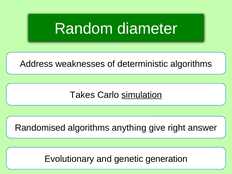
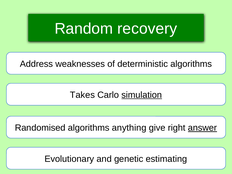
diameter: diameter -> recovery
answer underline: none -> present
generation: generation -> estimating
